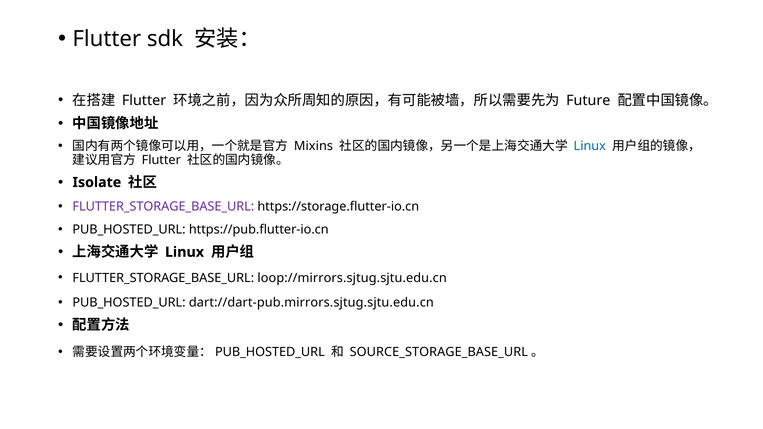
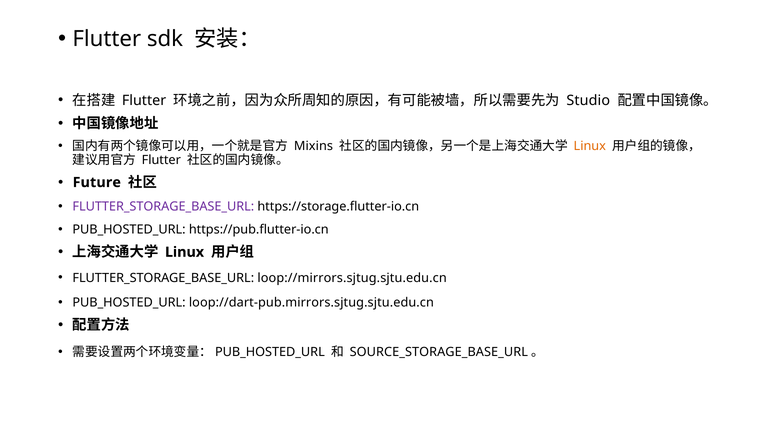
Future: Future -> Studio
Linux at (590, 146) colour: blue -> orange
Isolate: Isolate -> Future
dart://dart-pub.mirrors.sjtug.sjtu.edu.cn: dart://dart-pub.mirrors.sjtug.sjtu.edu.cn -> loop://dart-pub.mirrors.sjtug.sjtu.edu.cn
